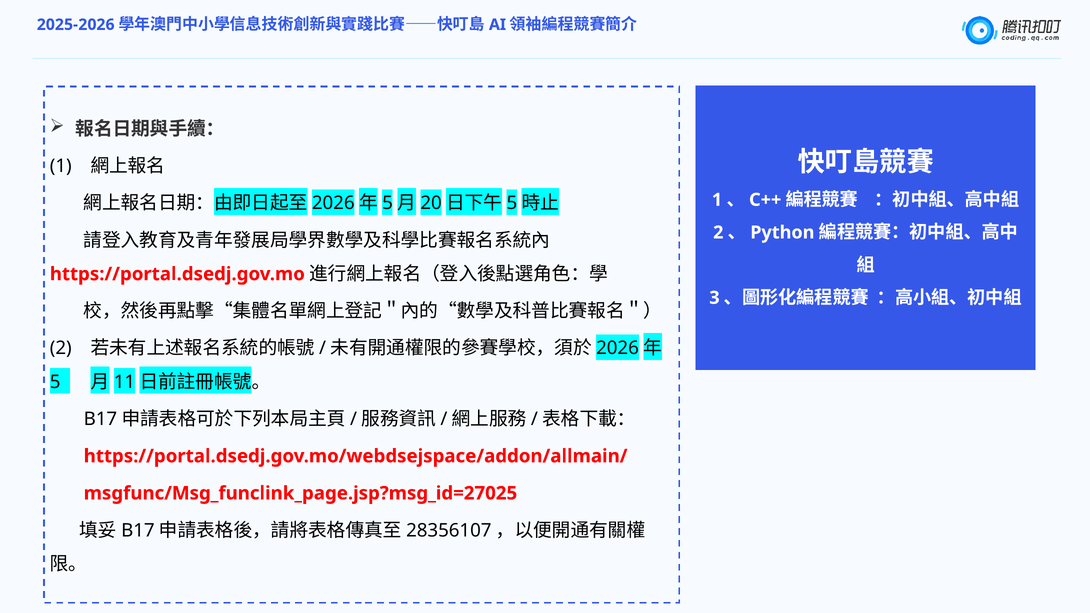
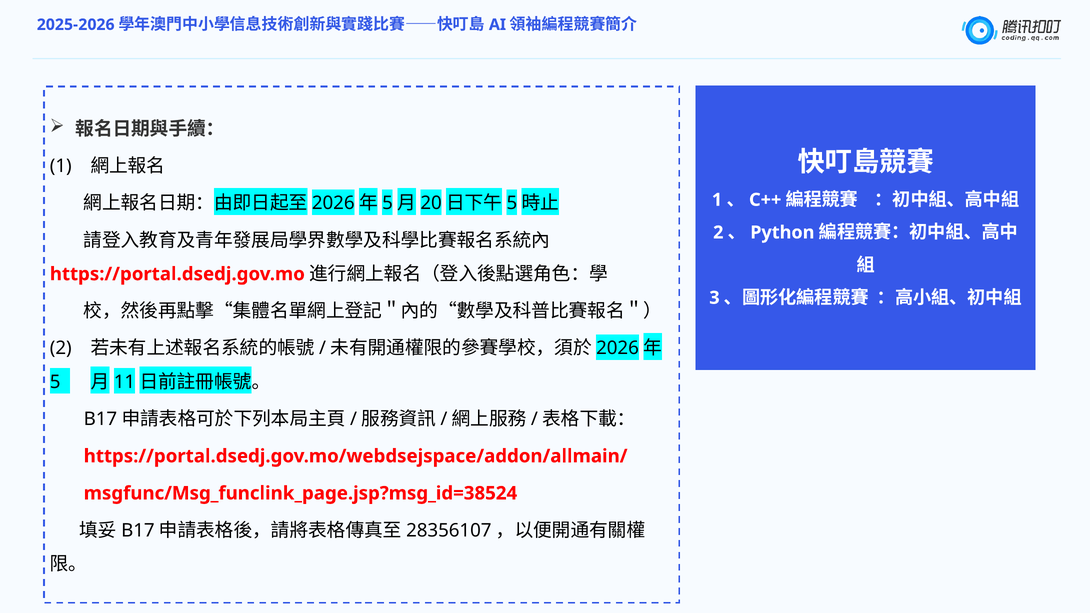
msgfunc/Msg_funclink_page.jsp?msg_id=27025: msgfunc/Msg_funclink_page.jsp?msg_id=27025 -> msgfunc/Msg_funclink_page.jsp?msg_id=38524
